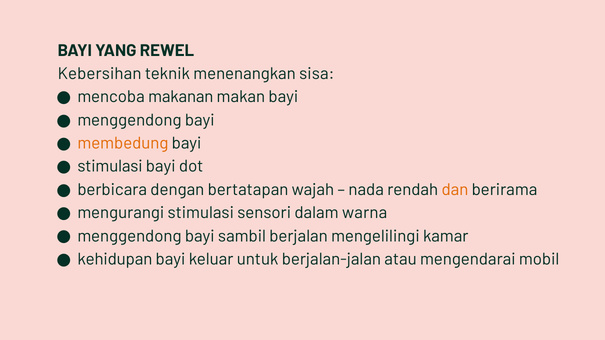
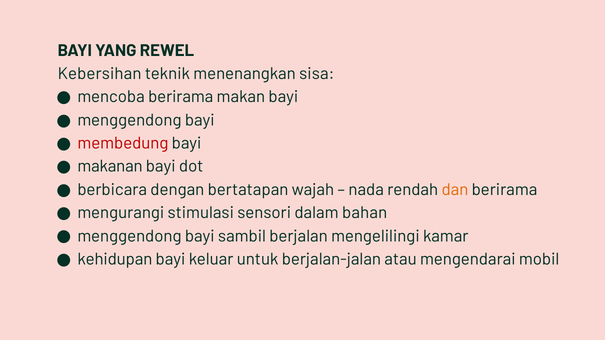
mencoba makanan: makanan -> berirama
membedung colour: orange -> red
stimulasi at (110, 167): stimulasi -> makanan
warna: warna -> bahan
